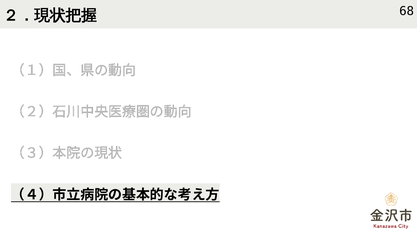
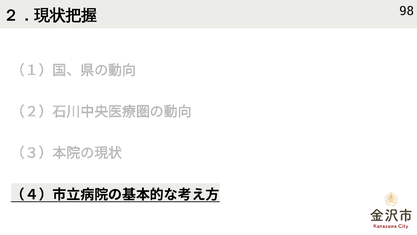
68: 68 -> 98
